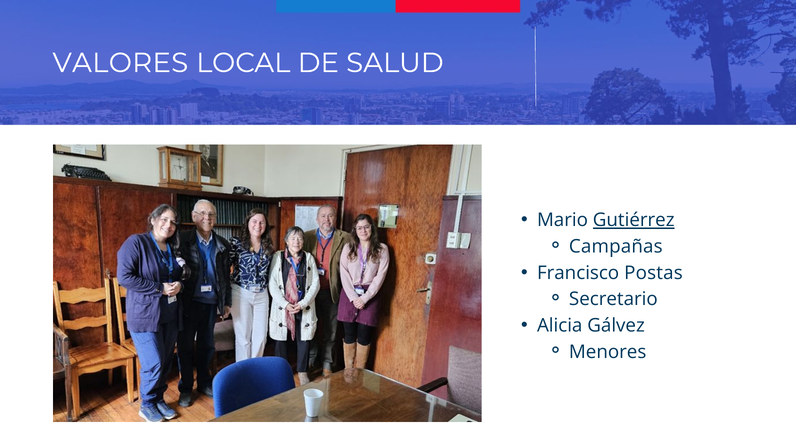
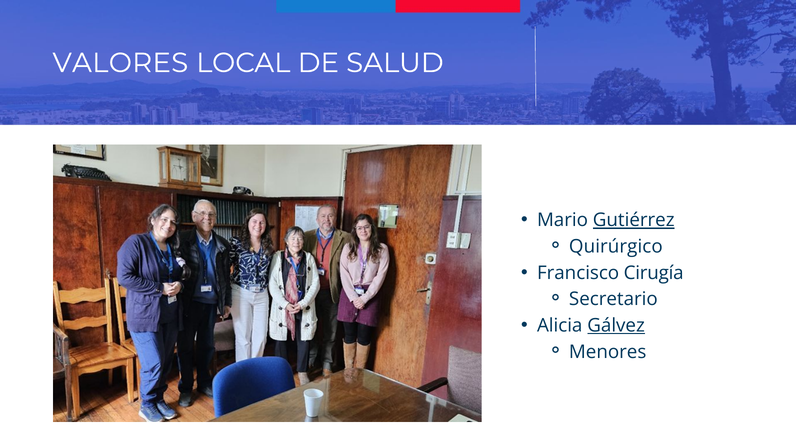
Campañas: Campañas -> Quirúrgico
Postas: Postas -> Cirugía
Gálvez underline: none -> present
